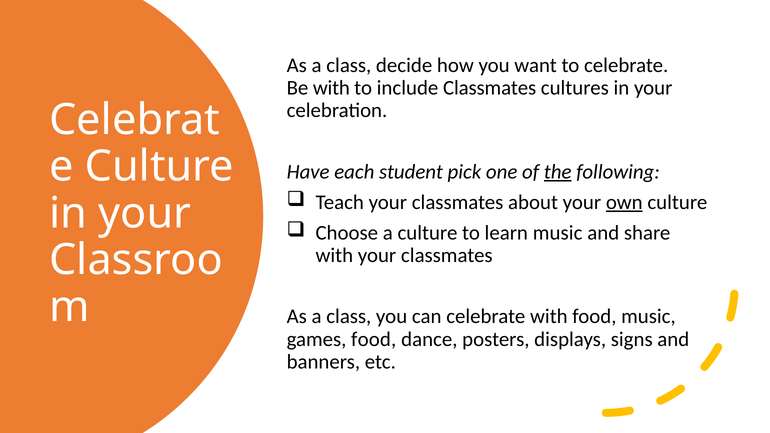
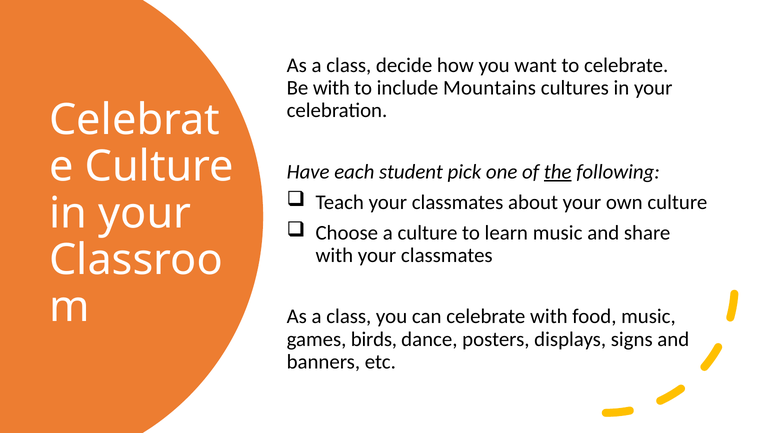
include Classmates: Classmates -> Mountains
own underline: present -> none
games food: food -> birds
